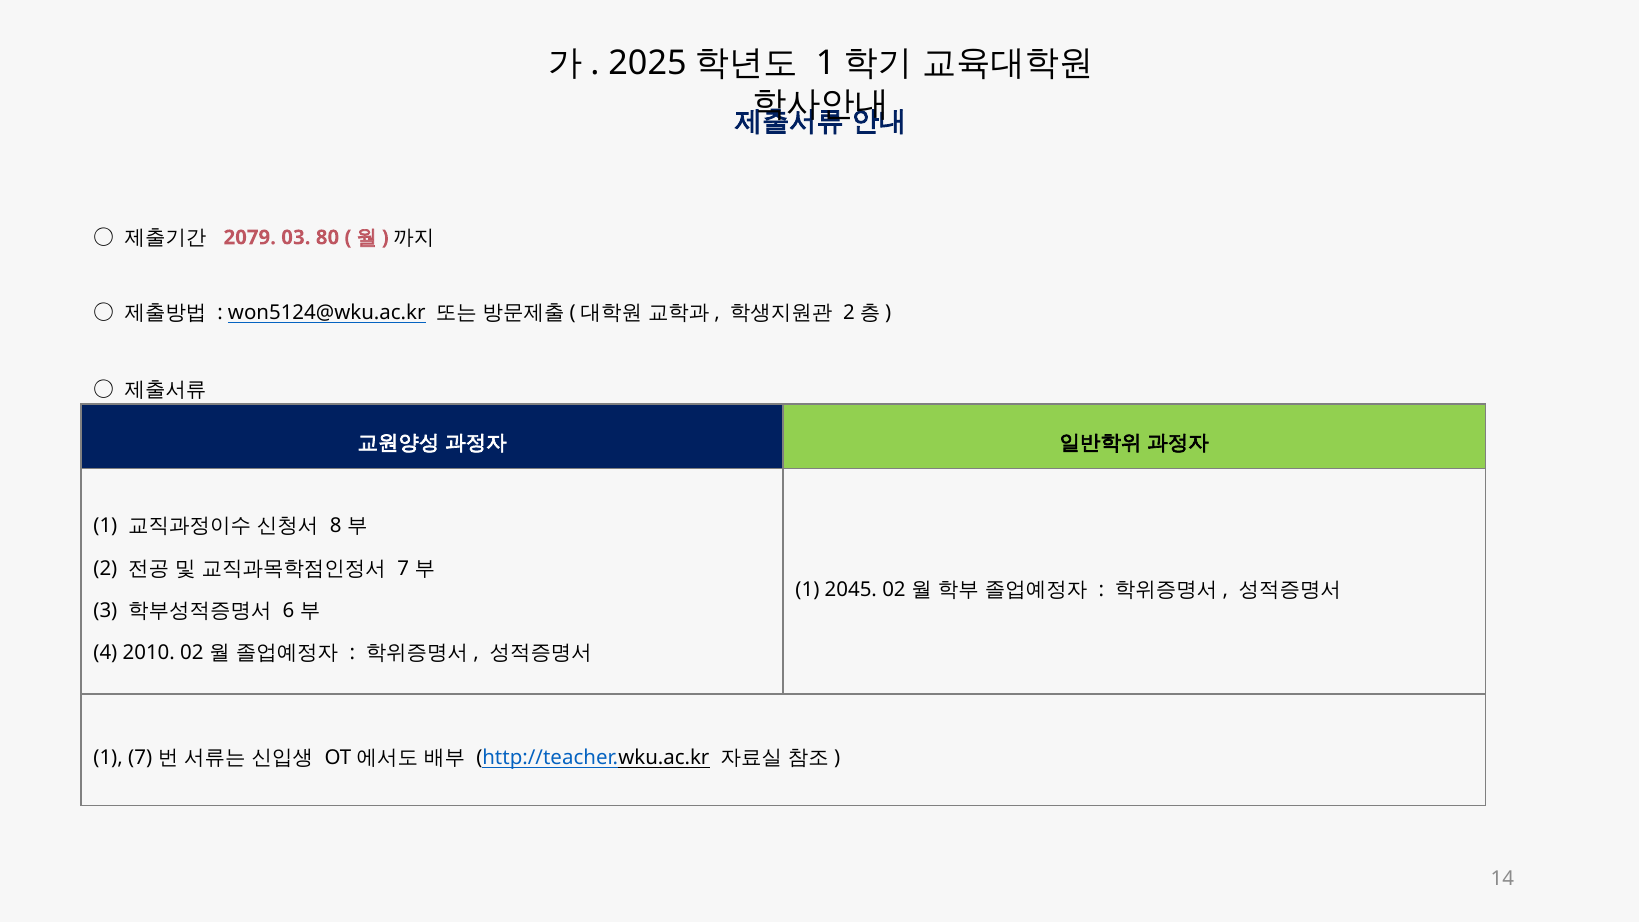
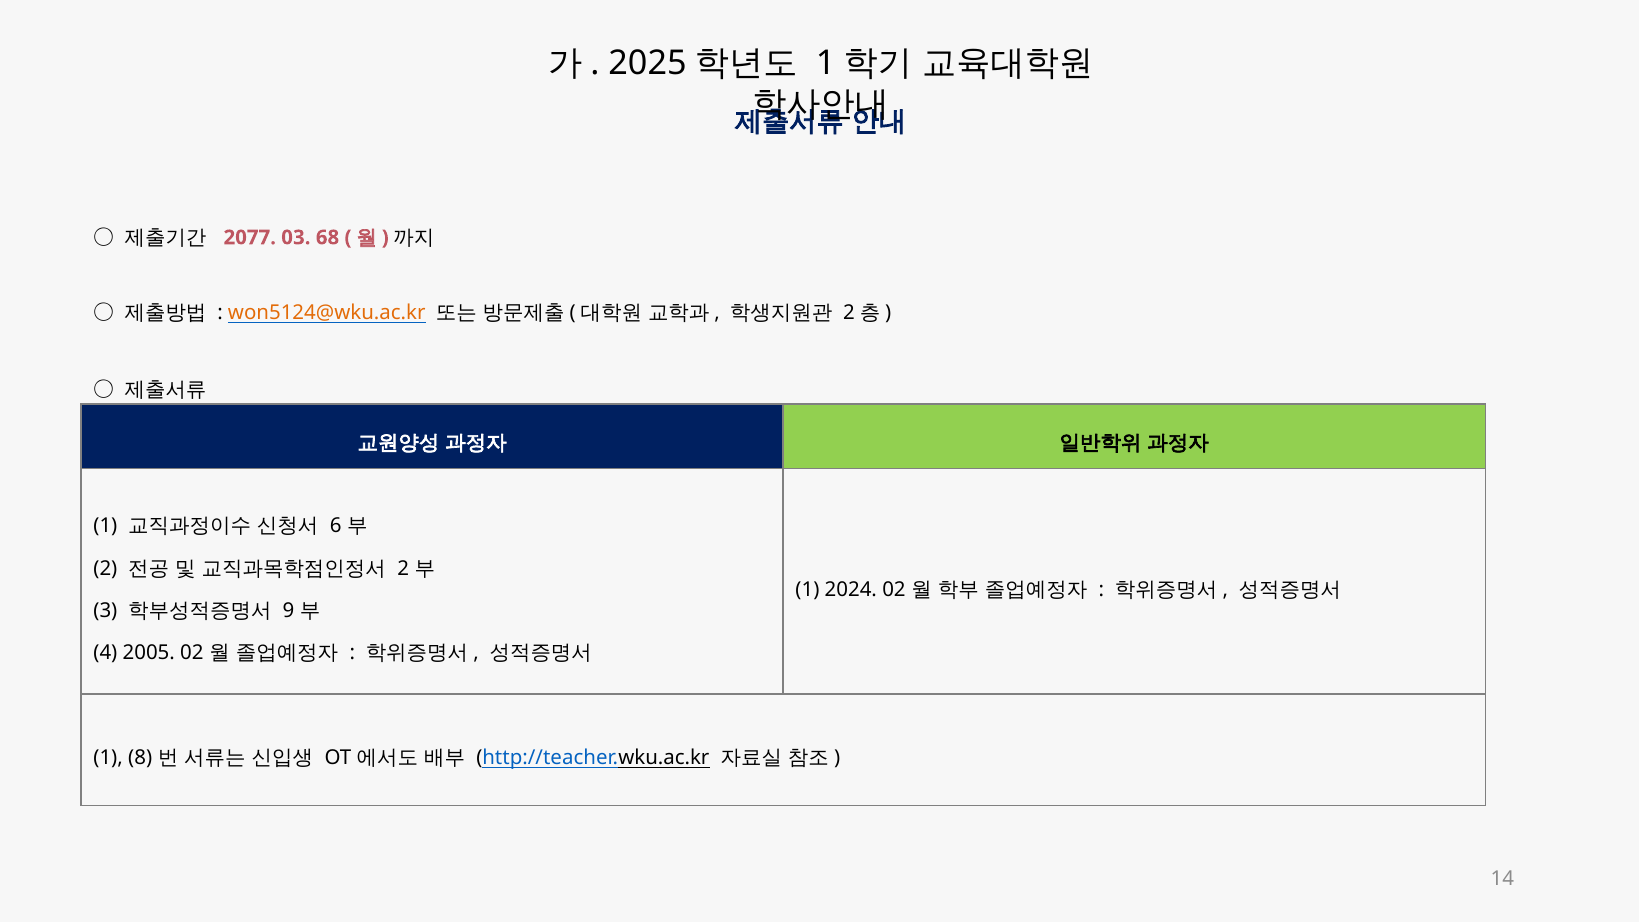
2079: 2079 -> 2077
80: 80 -> 68
won5124@wku.ac.kr colour: black -> orange
8: 8 -> 6
7 at (403, 568): 7 -> 2
2045: 2045 -> 2024
6: 6 -> 9
2010: 2010 -> 2005
1 7: 7 -> 8
